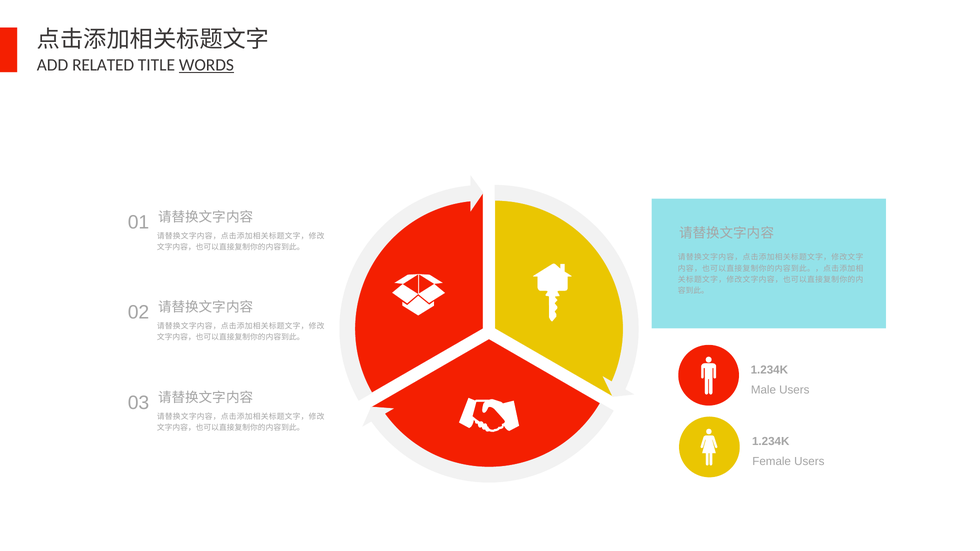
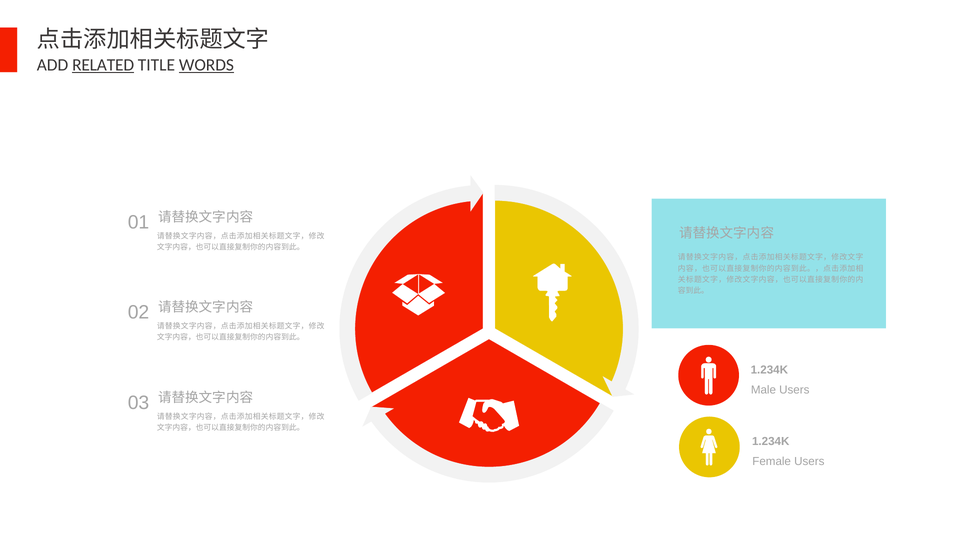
RELATED underline: none -> present
